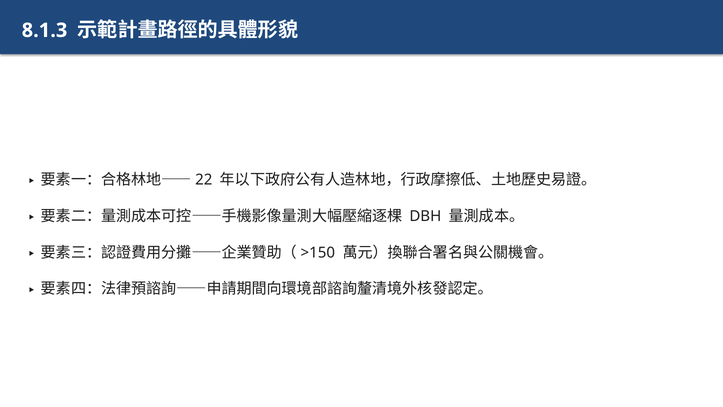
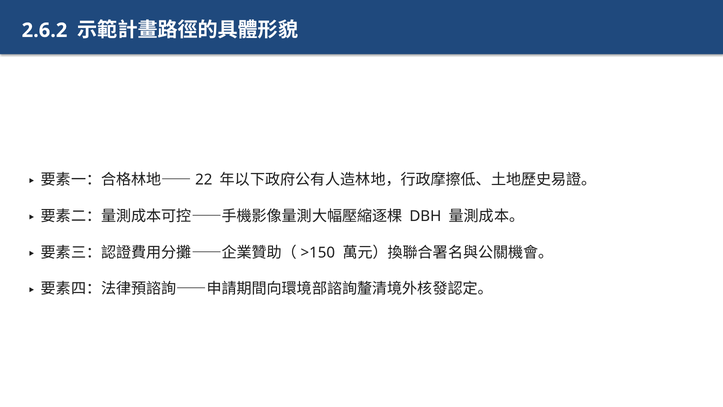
8.1.3: 8.1.3 -> 2.6.2
